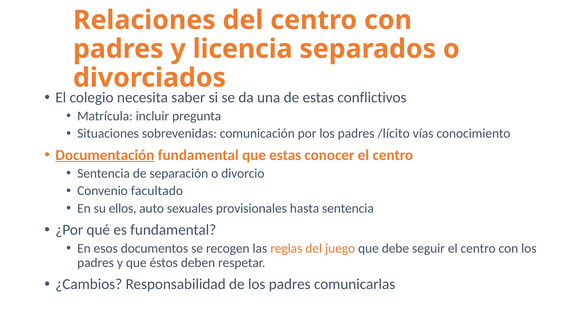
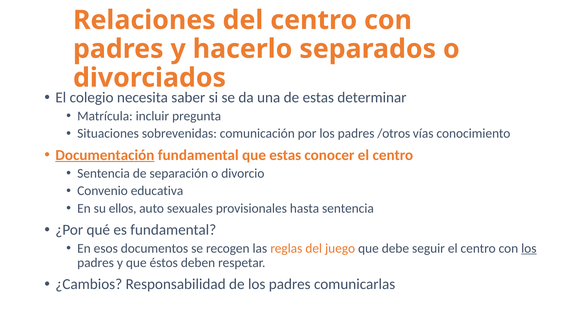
licencia: licencia -> hacerlo
conflictivos: conflictivos -> determinar
/lícito: /lícito -> /otros
facultado: facultado -> educativa
los at (529, 248) underline: none -> present
